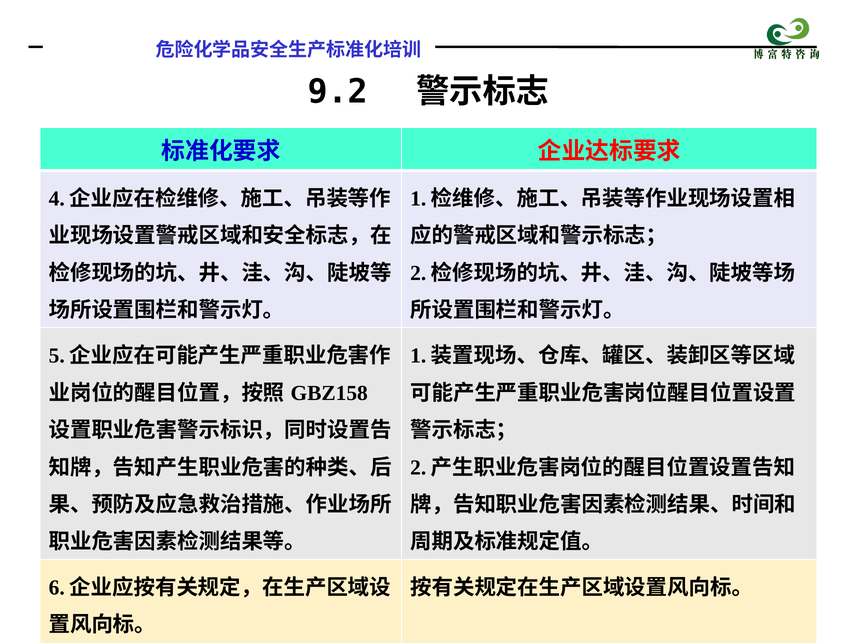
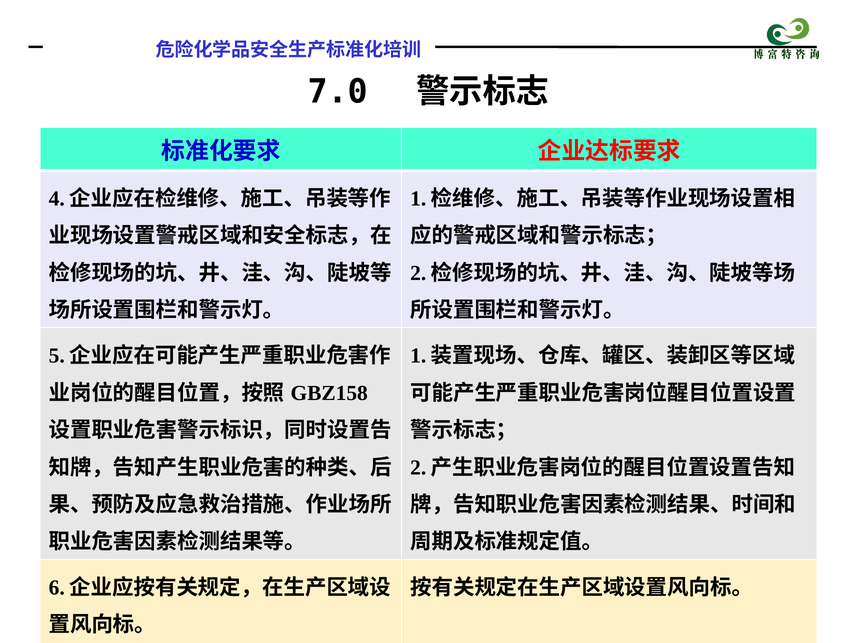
9.2: 9.2 -> 7.0
